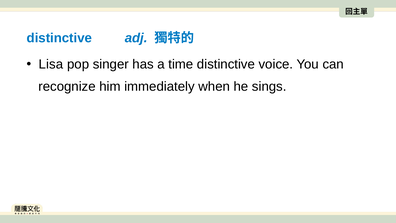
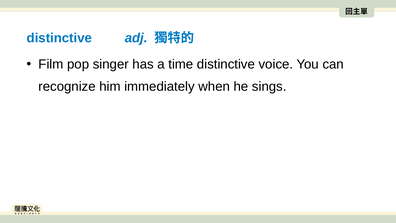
Lisa: Lisa -> Film
